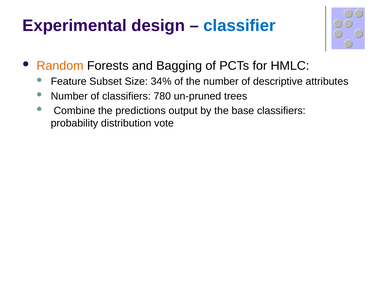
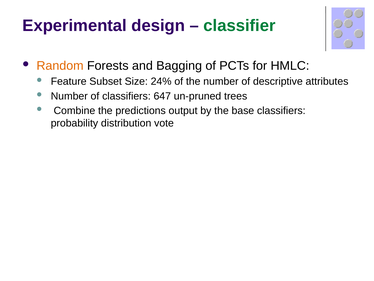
classifier colour: blue -> green
34%: 34% -> 24%
780: 780 -> 647
